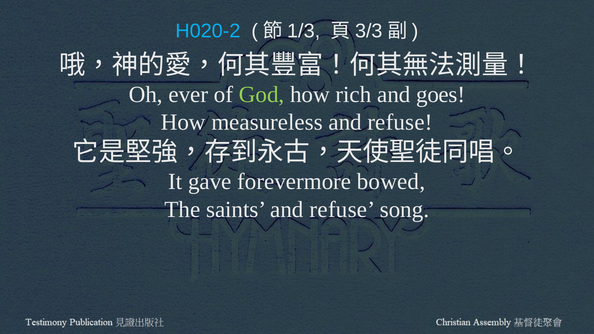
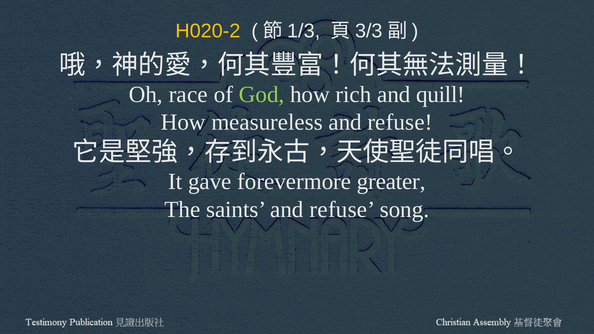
H020-2 colour: light blue -> yellow
ever: ever -> race
goes: goes -> quill
bowed: bowed -> greater
